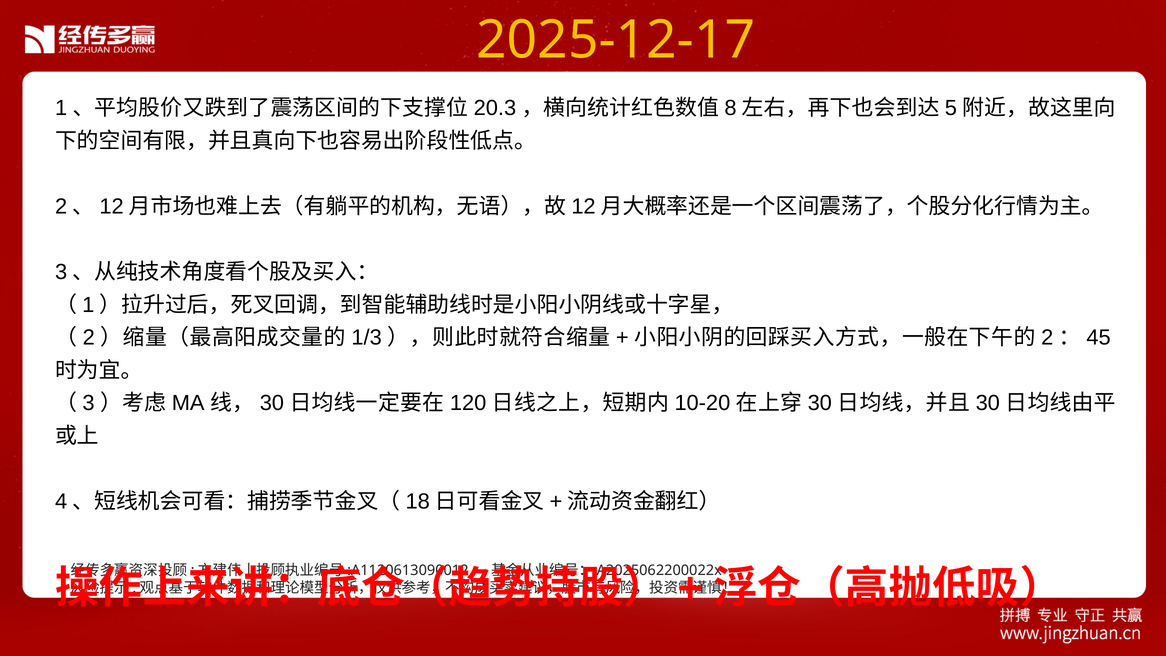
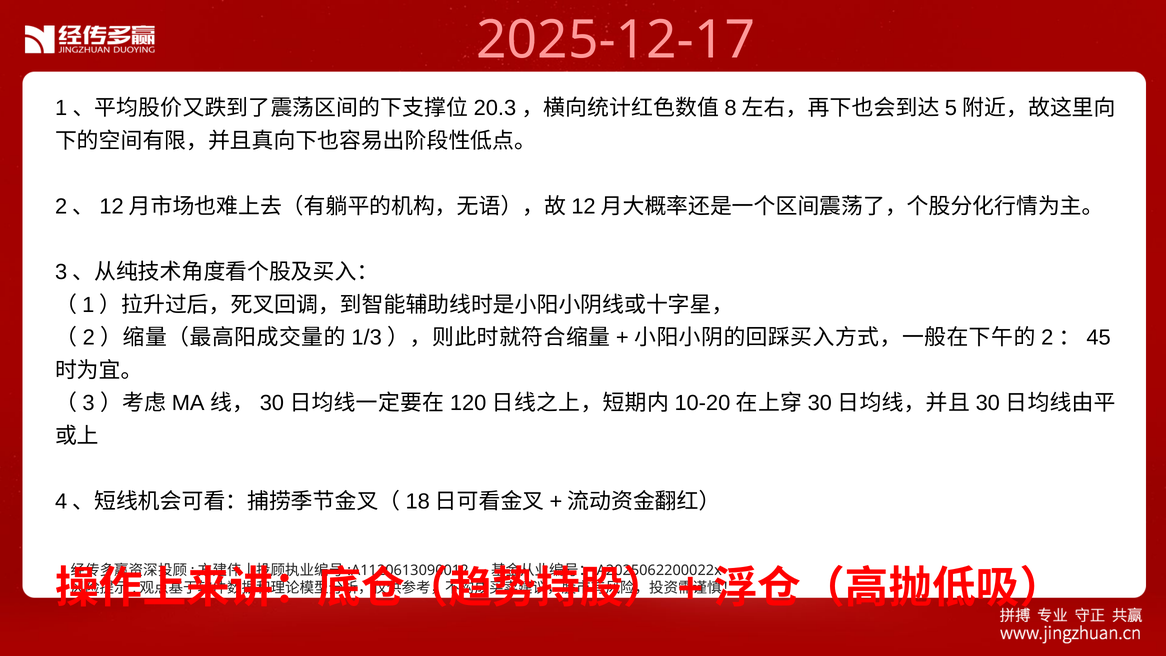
2025-12-17 colour: yellow -> pink
